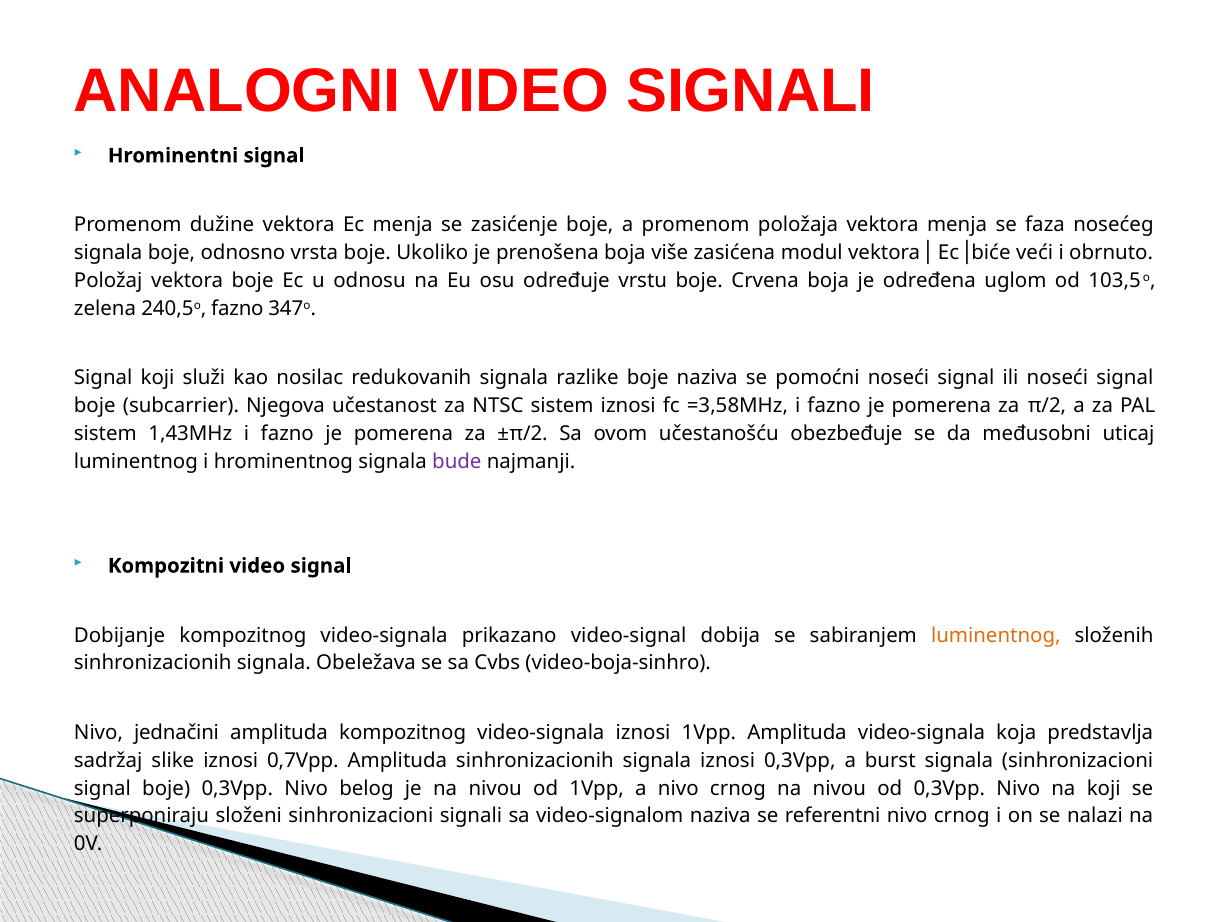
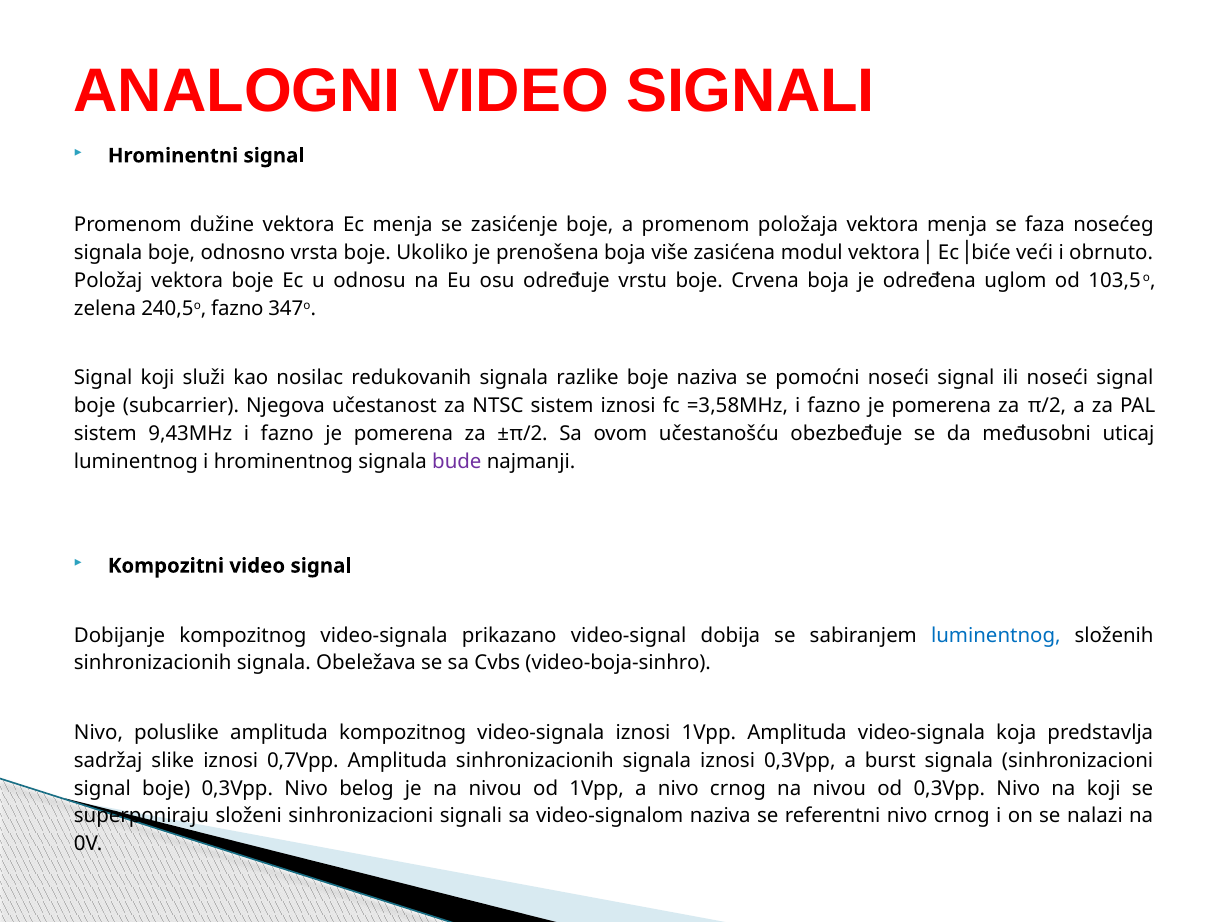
1,43MHz: 1,43MHz -> 9,43MHz
luminentnog at (996, 635) colour: orange -> blue
jednačini: jednačini -> poluslike
